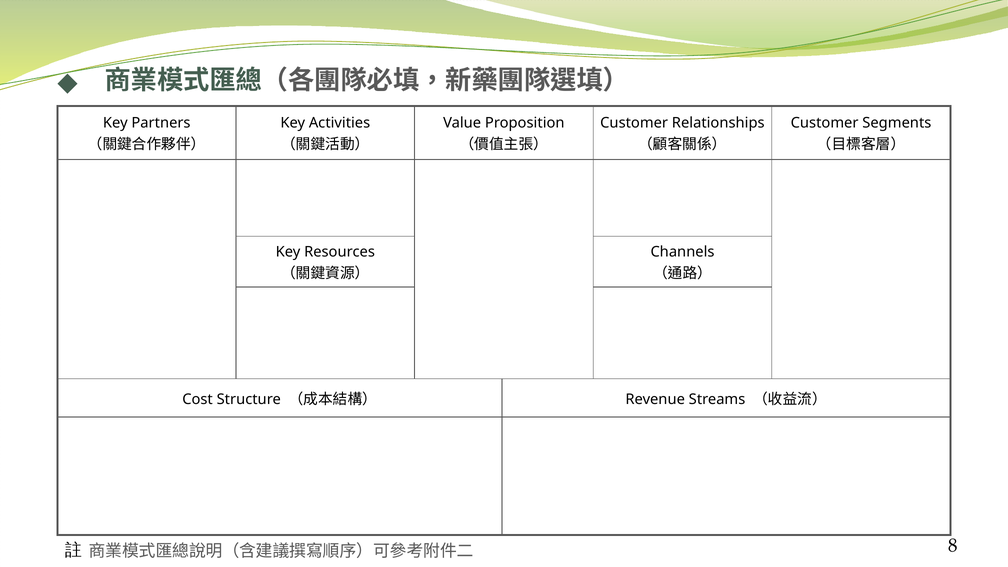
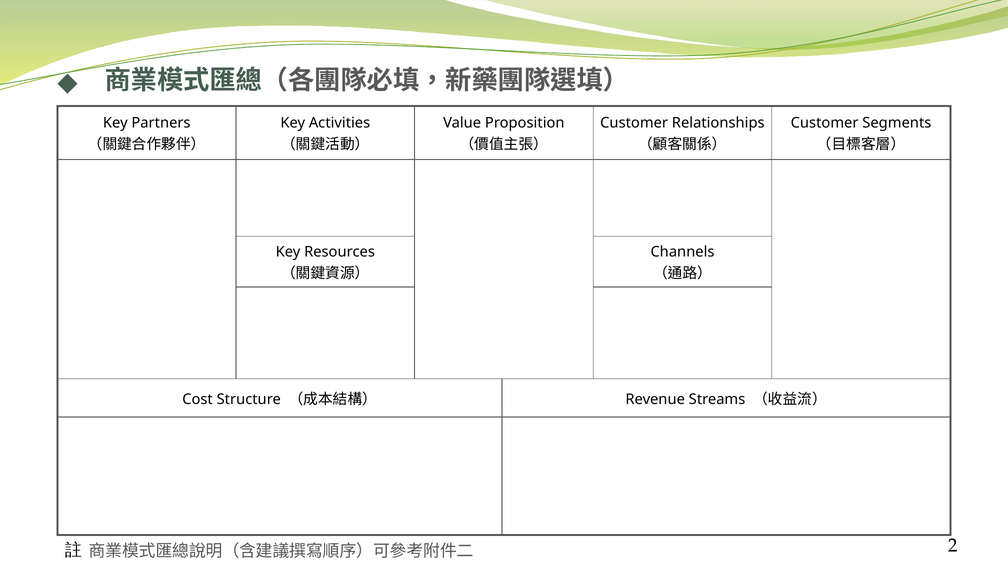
8: 8 -> 2
